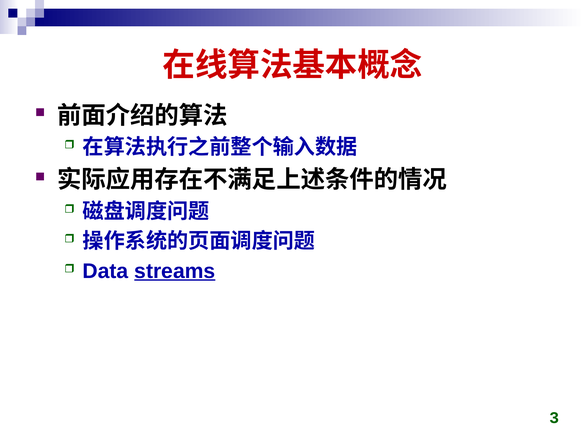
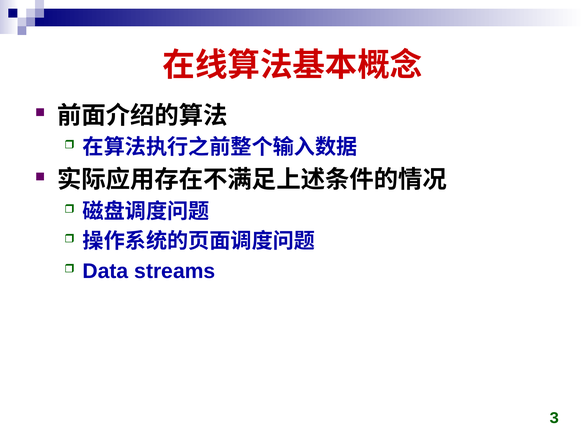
streams underline: present -> none
